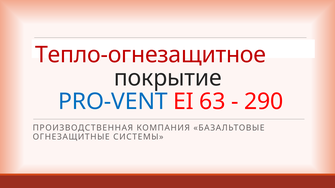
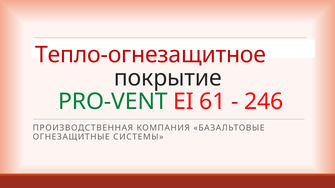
PRO-VENT colour: blue -> green
63: 63 -> 61
290: 290 -> 246
